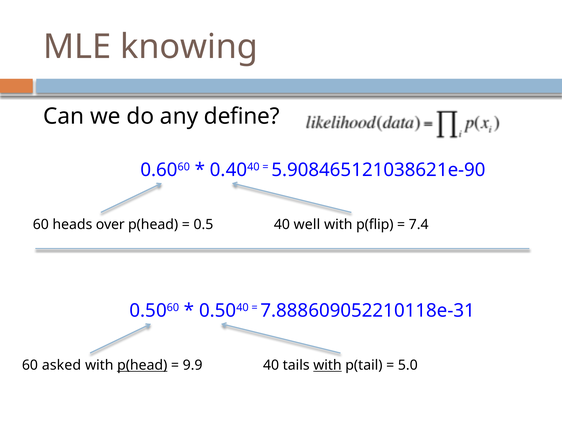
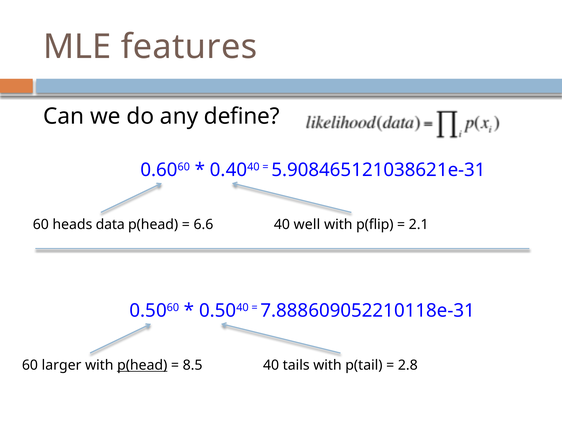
knowing: knowing -> features
5.908465121038621e-90: 5.908465121038621e-90 -> 5.908465121038621e-31
over: over -> data
0.5: 0.5 -> 6.6
7.4: 7.4 -> 2.1
asked: asked -> larger
9.9: 9.9 -> 8.5
with at (327, 365) underline: present -> none
5.0: 5.0 -> 2.8
